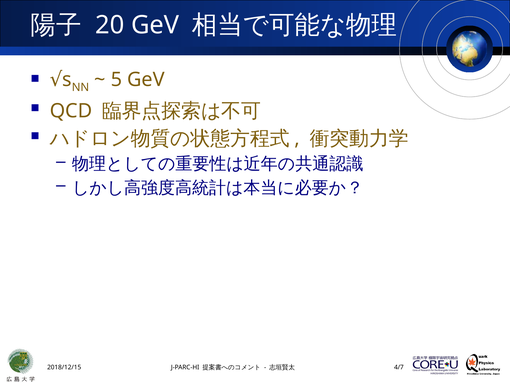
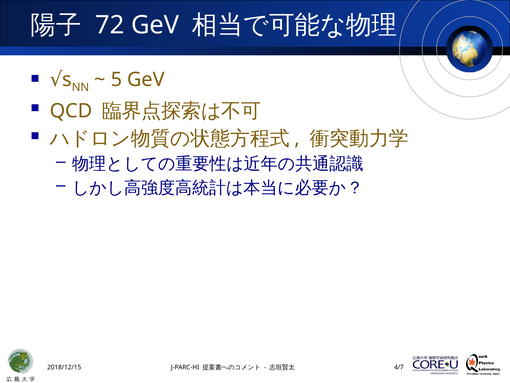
20: 20 -> 72
